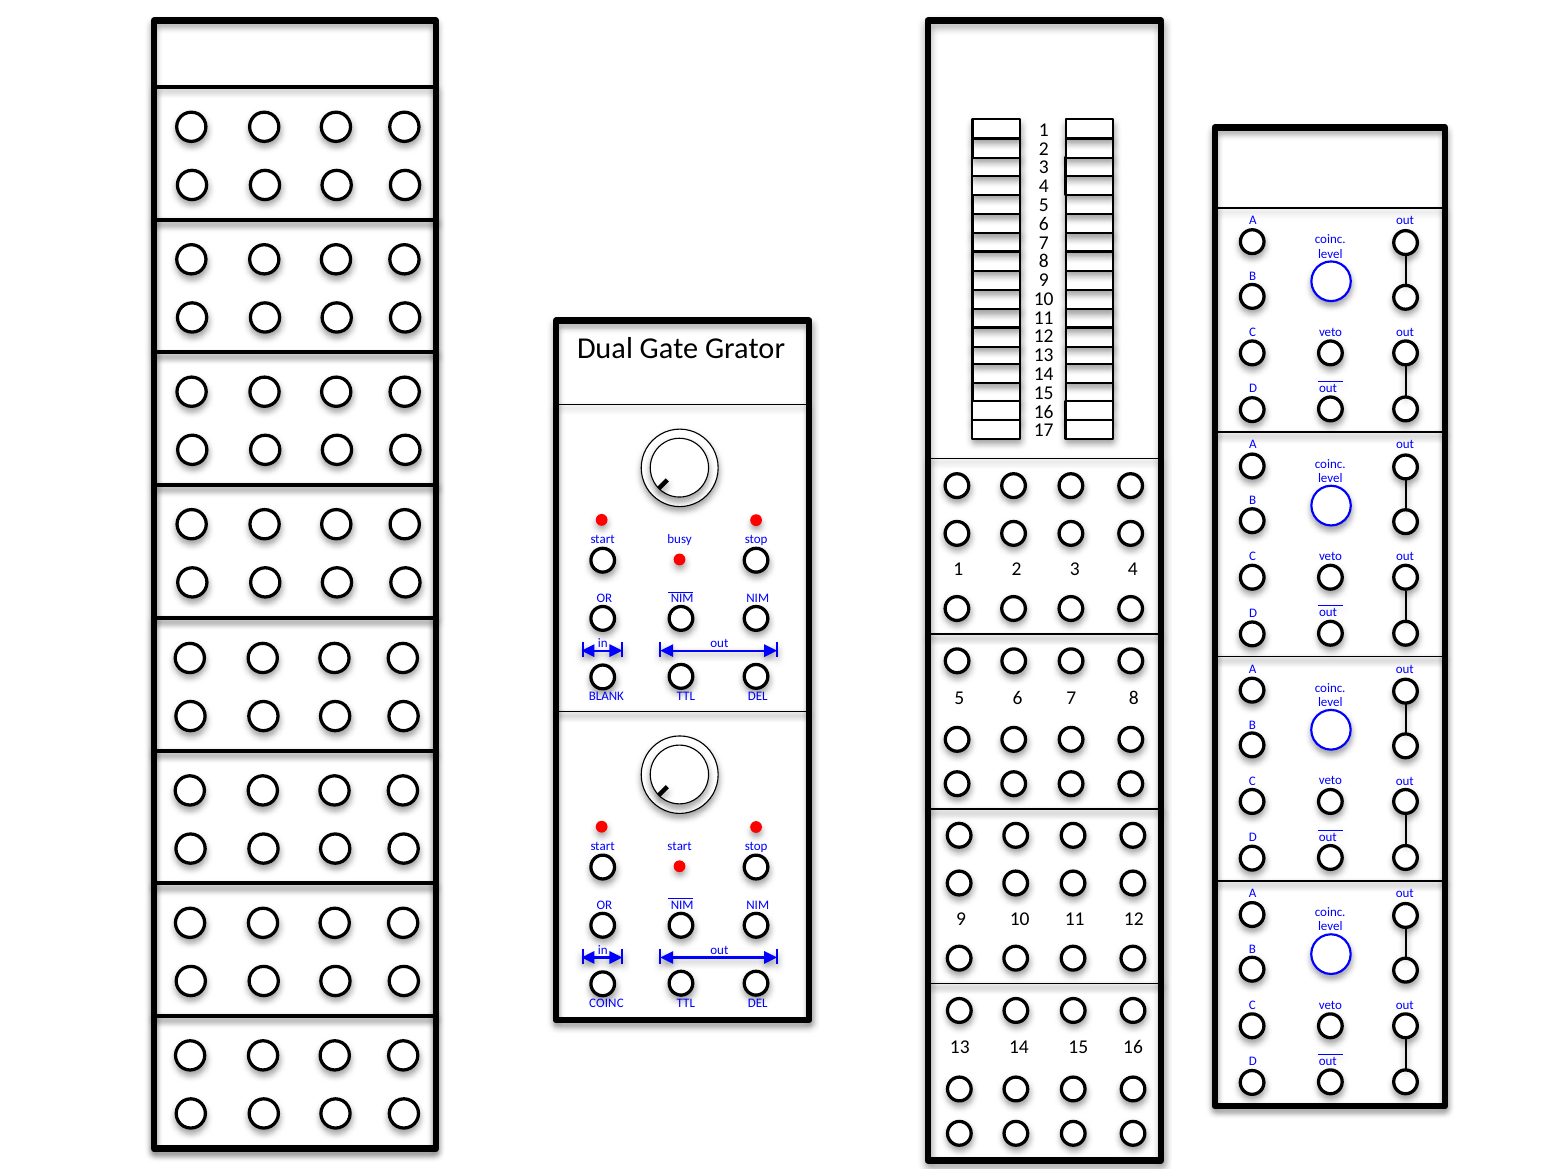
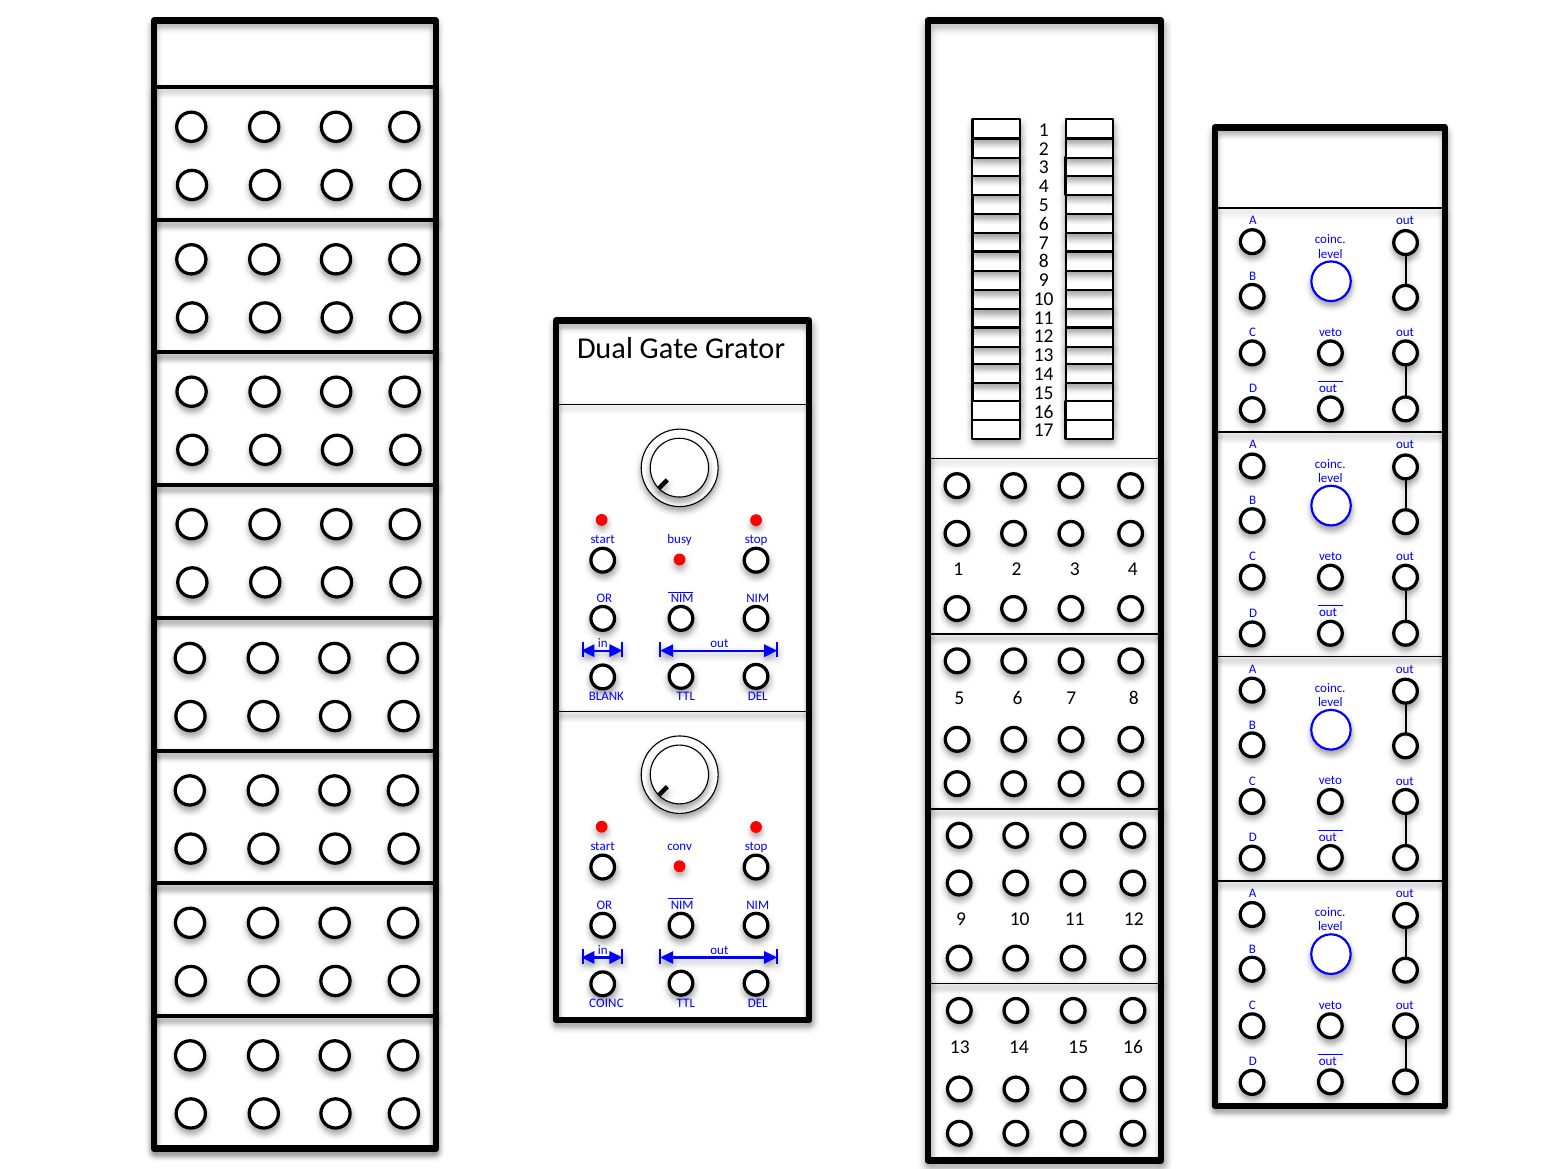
start at (680, 846): start -> conv
